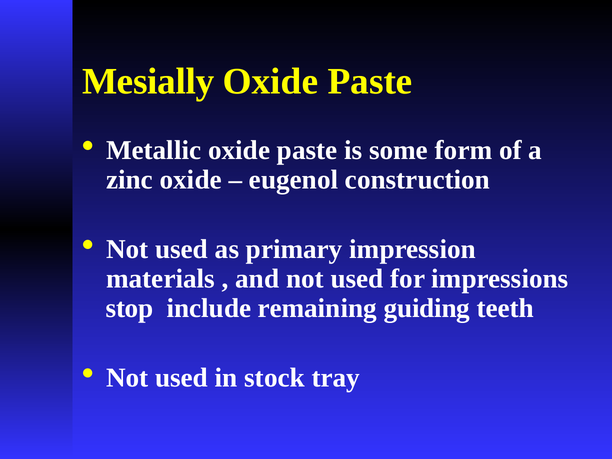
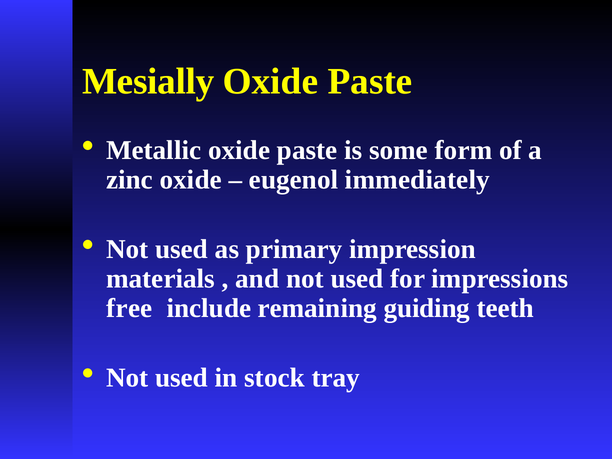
construction: construction -> immediately
stop: stop -> free
